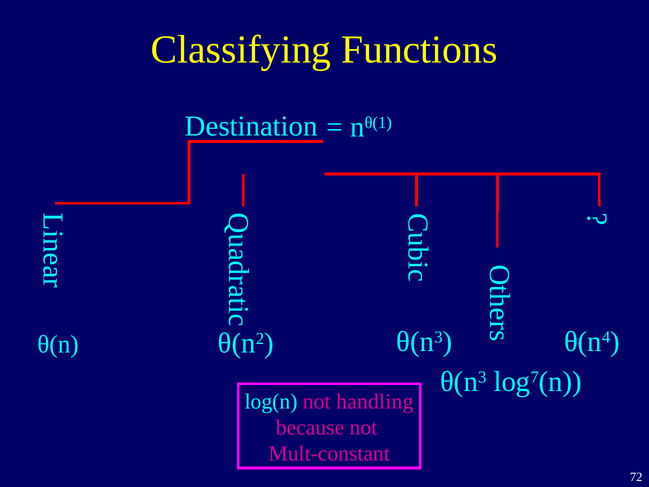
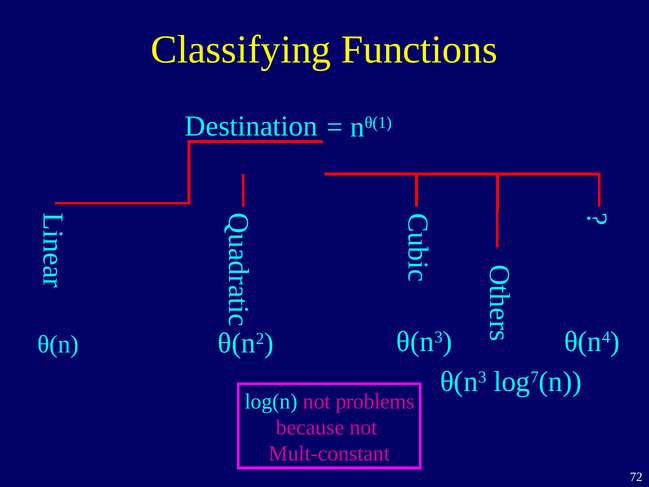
handling: handling -> problems
